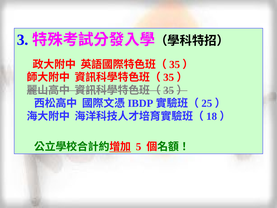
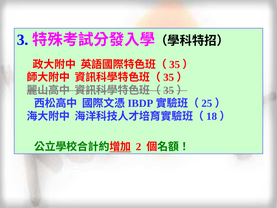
5: 5 -> 2
